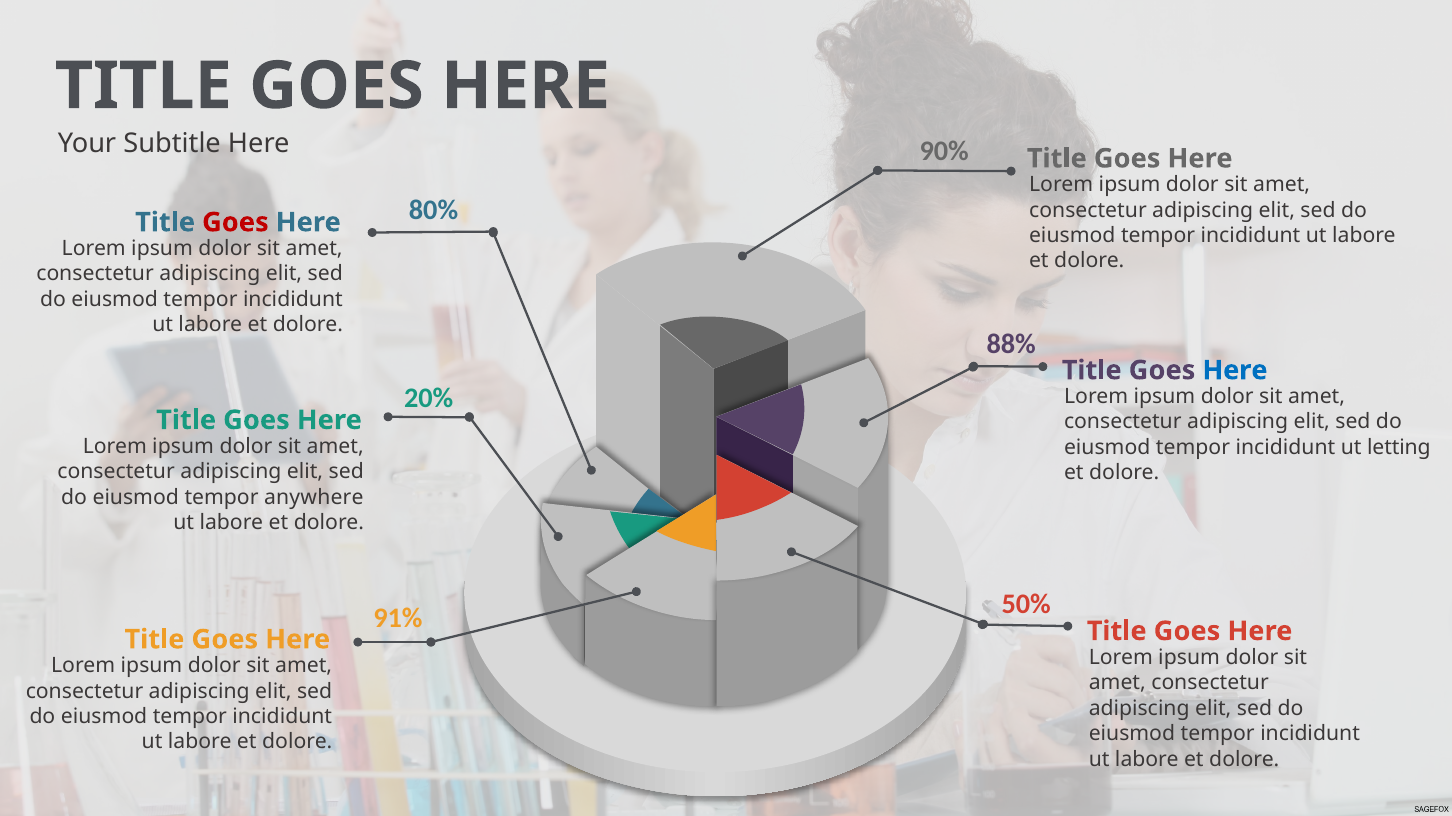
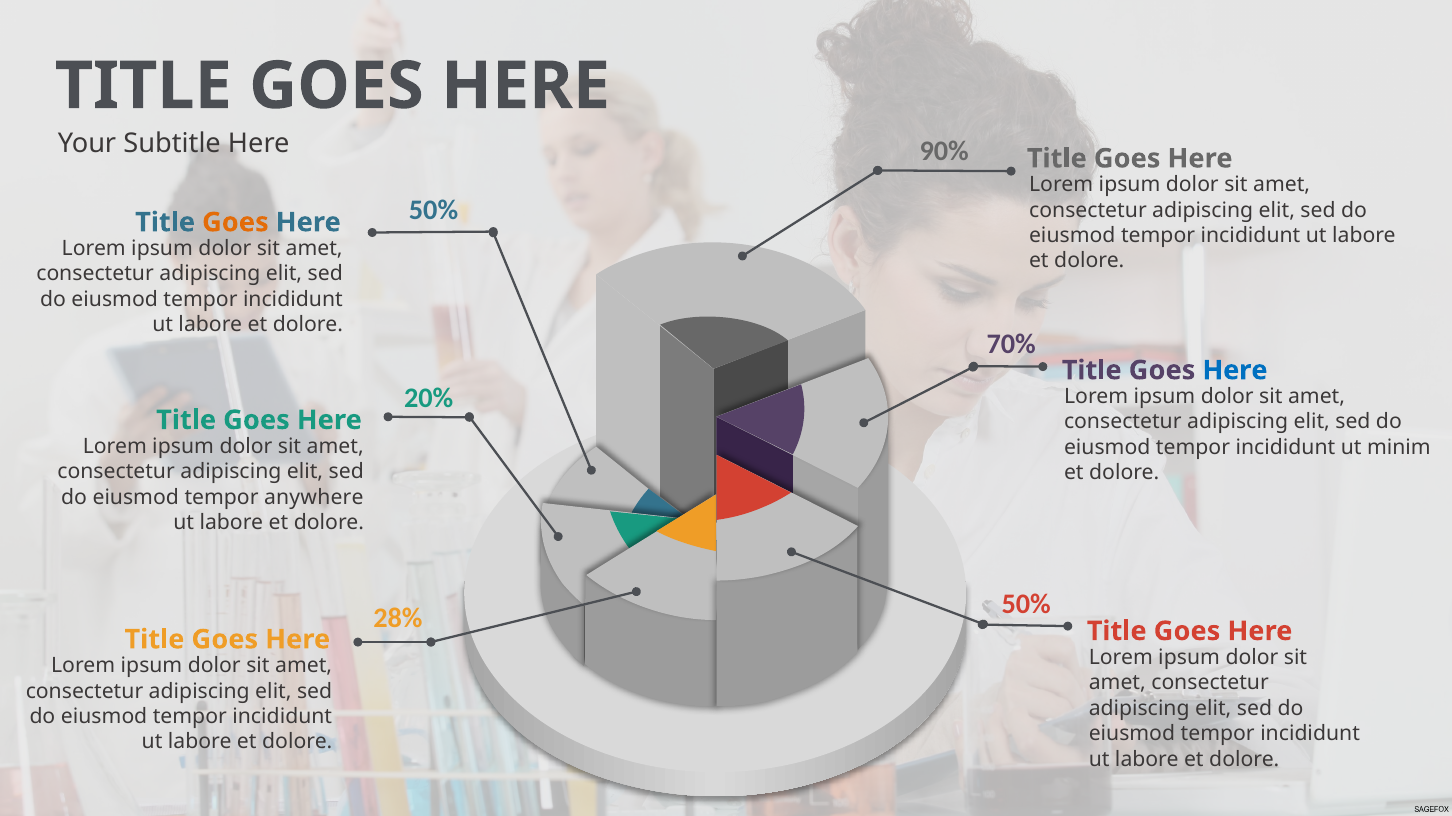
80% at (434, 210): 80% -> 50%
Goes at (235, 223) colour: red -> orange
88%: 88% -> 70%
letting: letting -> minim
91%: 91% -> 28%
